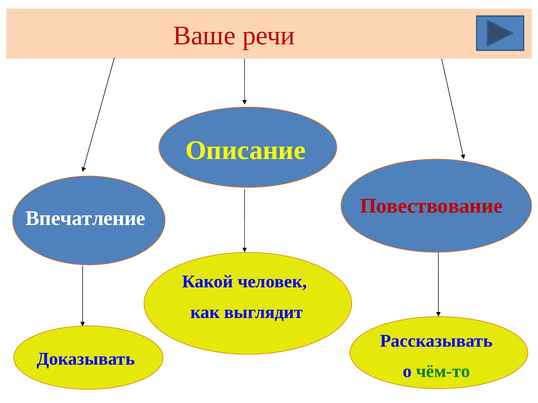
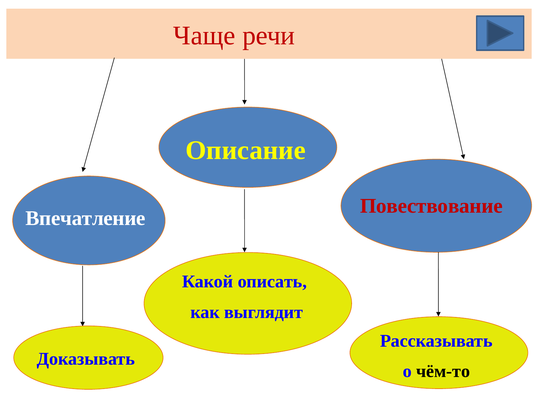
Ваше: Ваше -> Чаще
человек: человек -> описать
чём-то colour: green -> black
